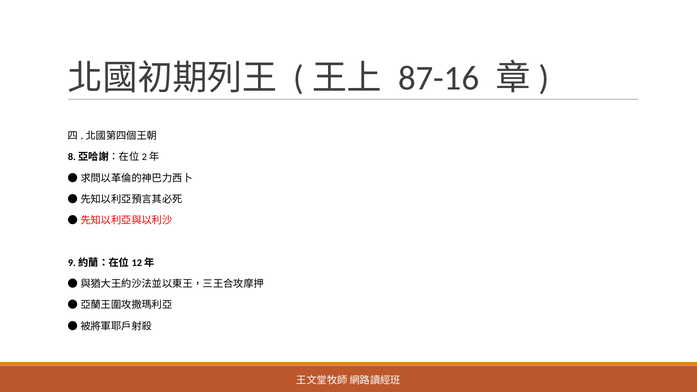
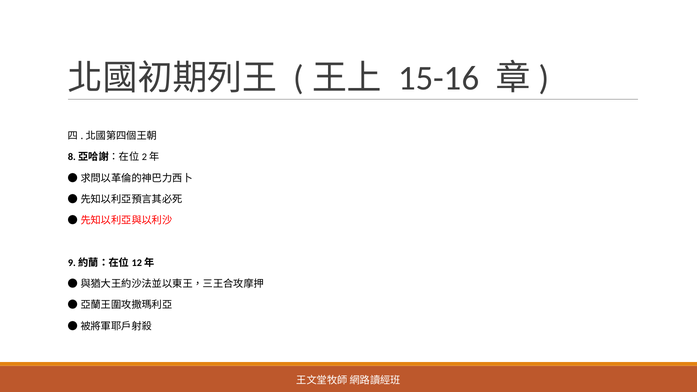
87-16: 87-16 -> 15-16
